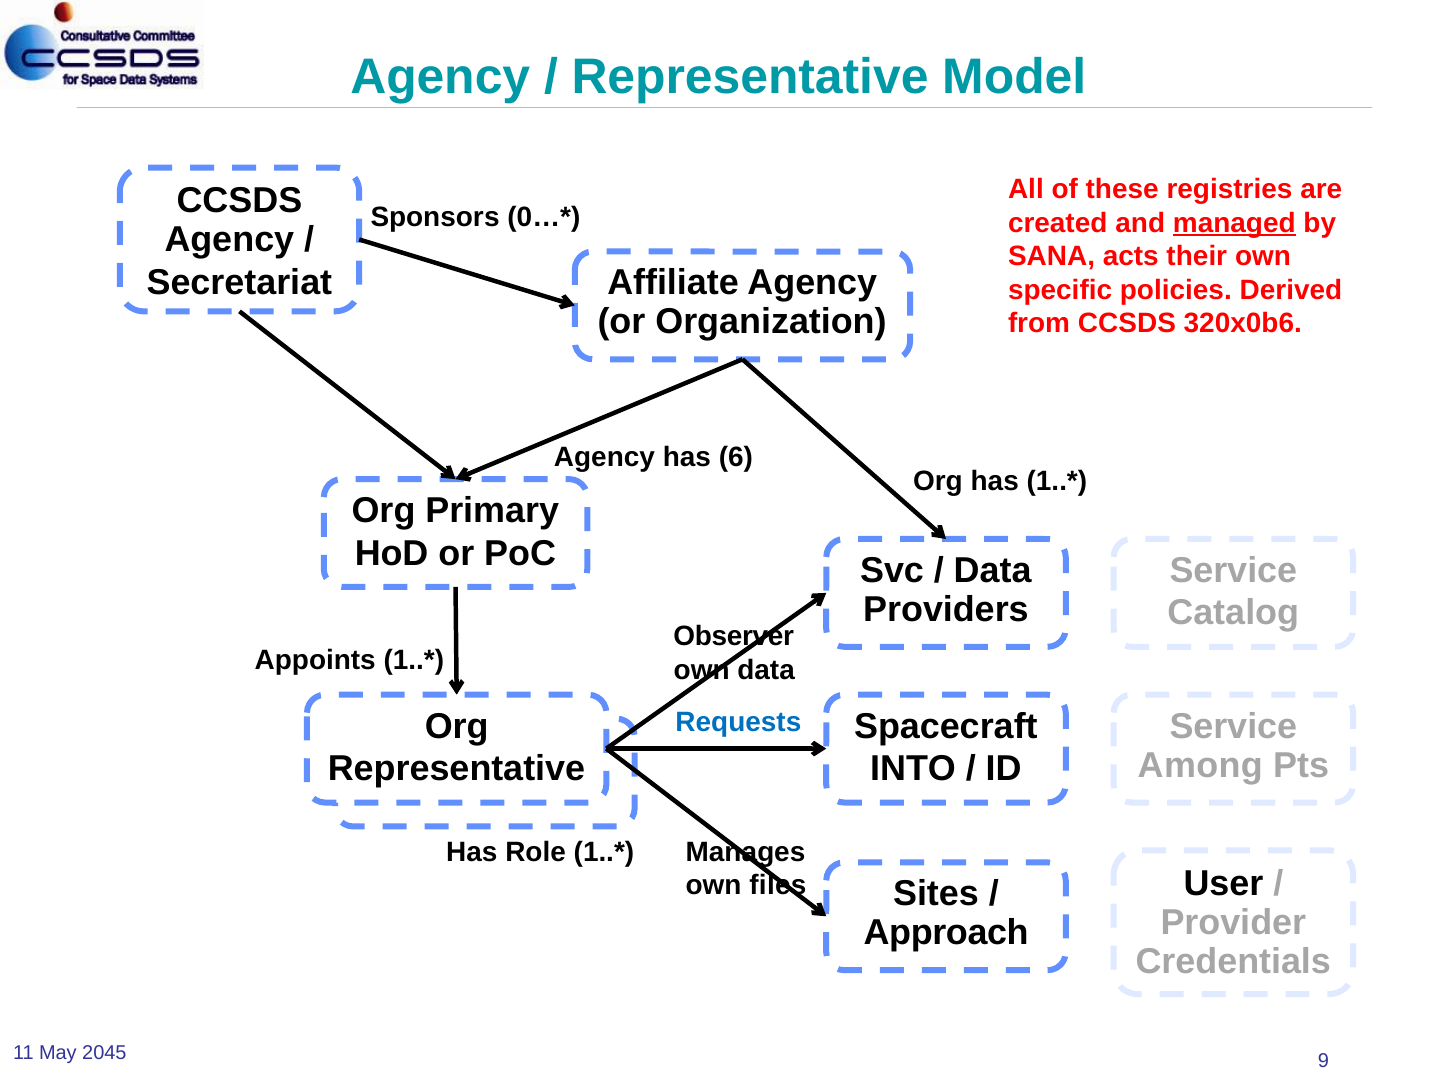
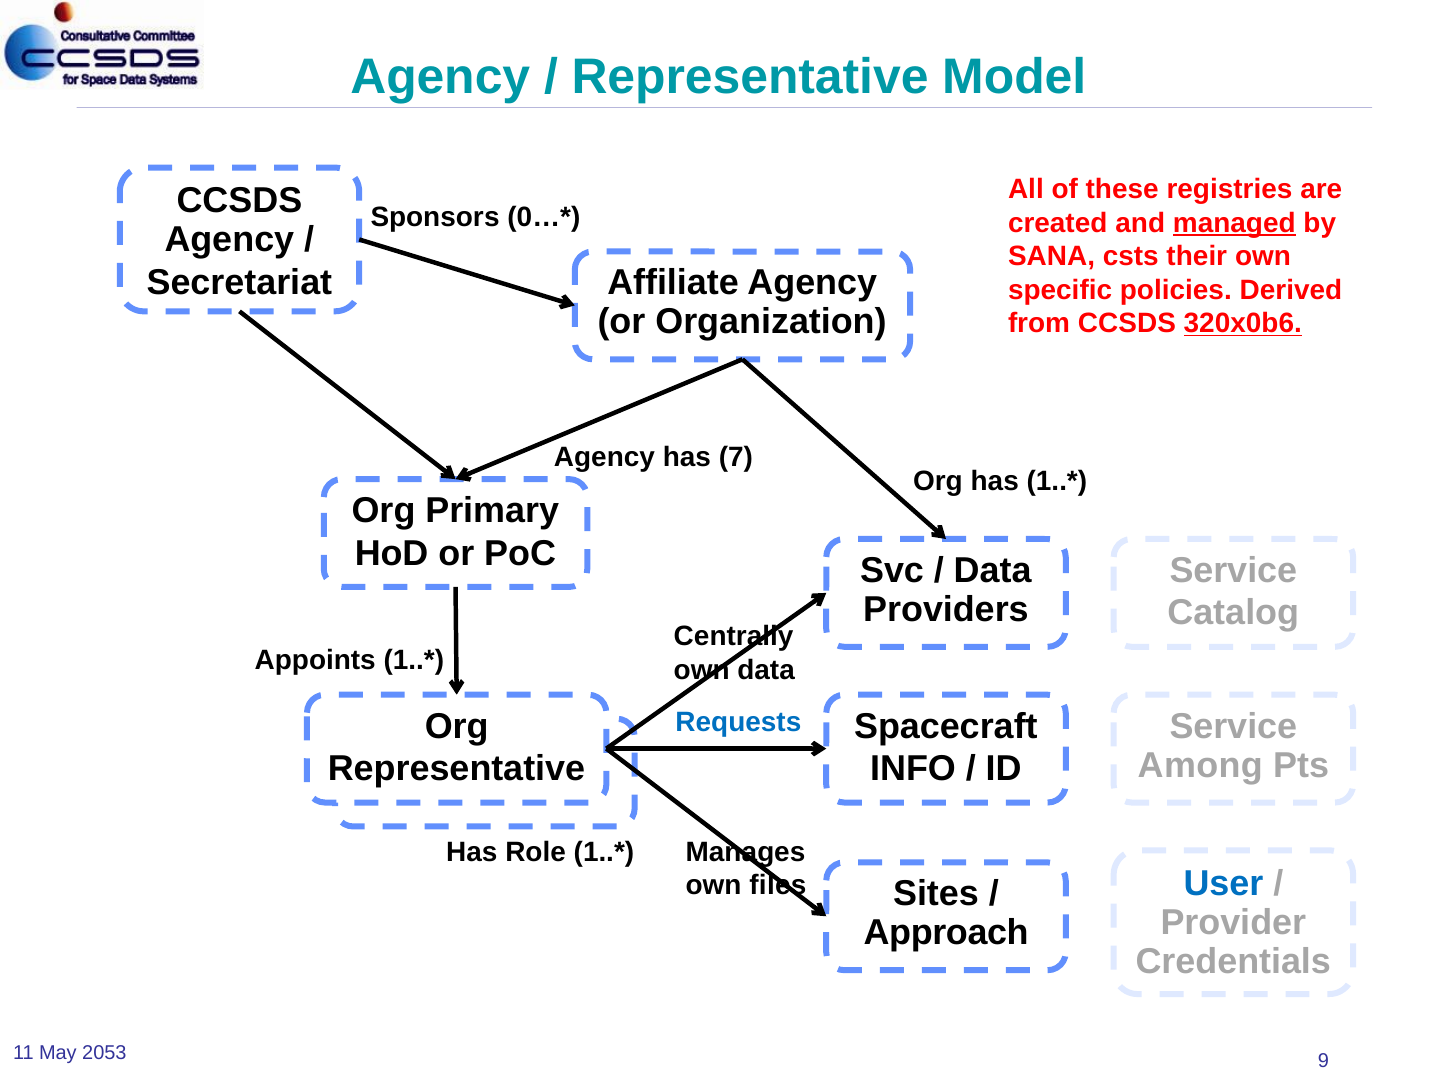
acts: acts -> csts
320x0b6 underline: none -> present
6: 6 -> 7
Observer: Observer -> Centrally
INTO: INTO -> INFO
User colour: black -> blue
2045: 2045 -> 2053
